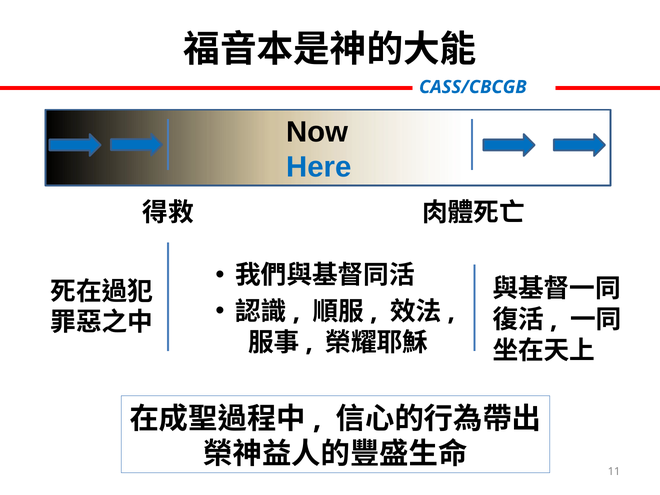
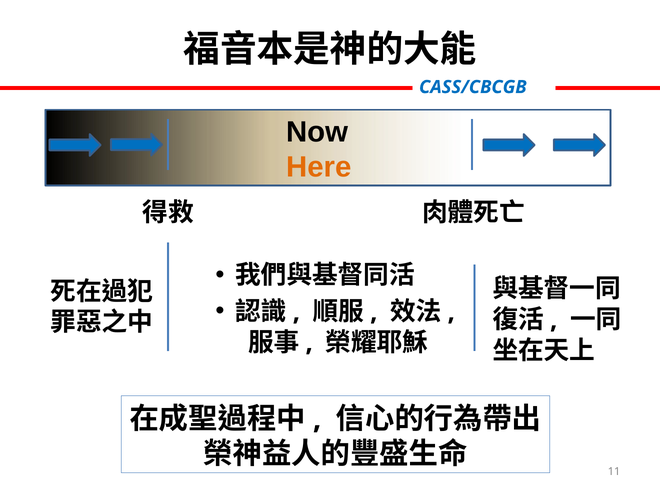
Here colour: blue -> orange
